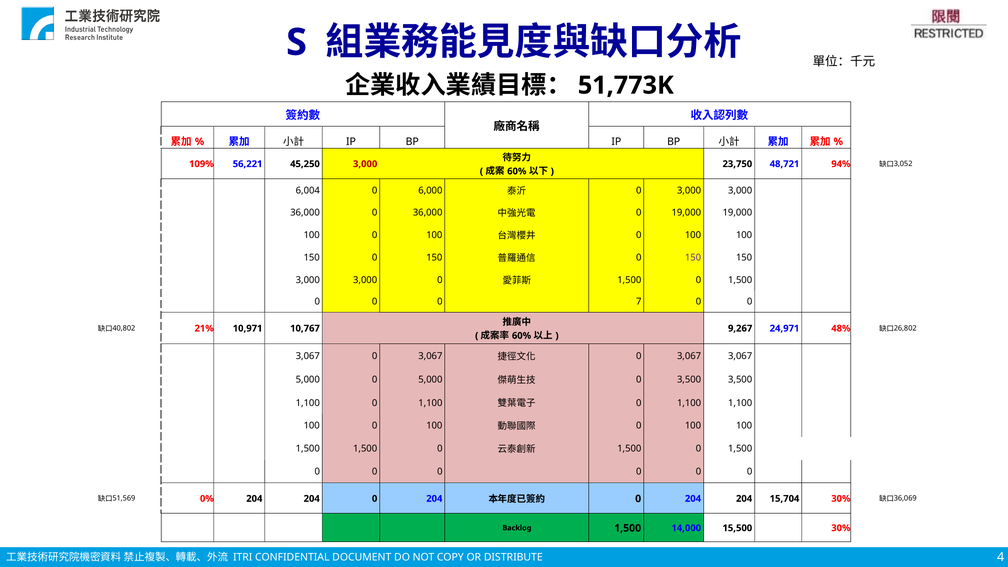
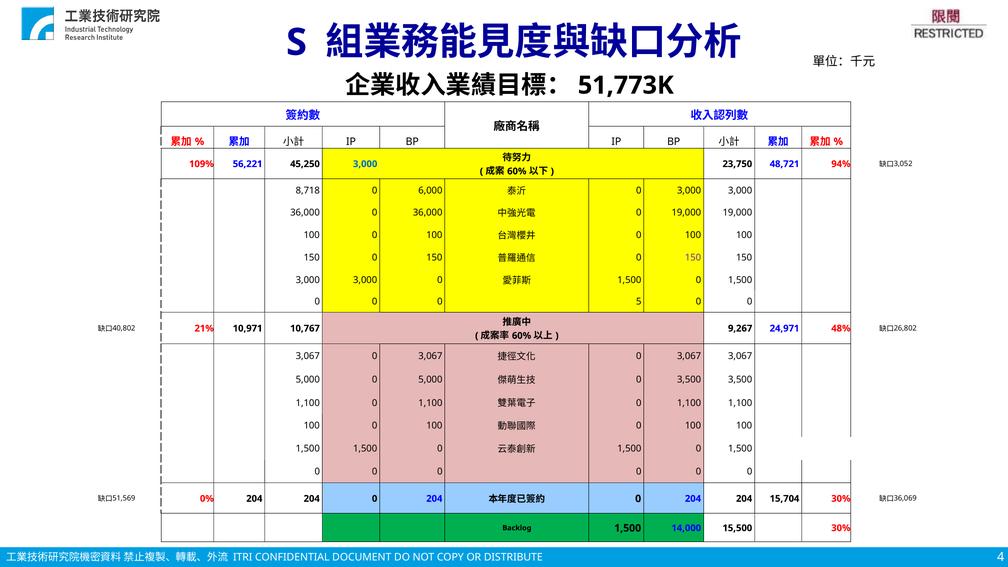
3,000 at (365, 164) colour: red -> blue
6,004: 6,004 -> 8,718
7: 7 -> 5
